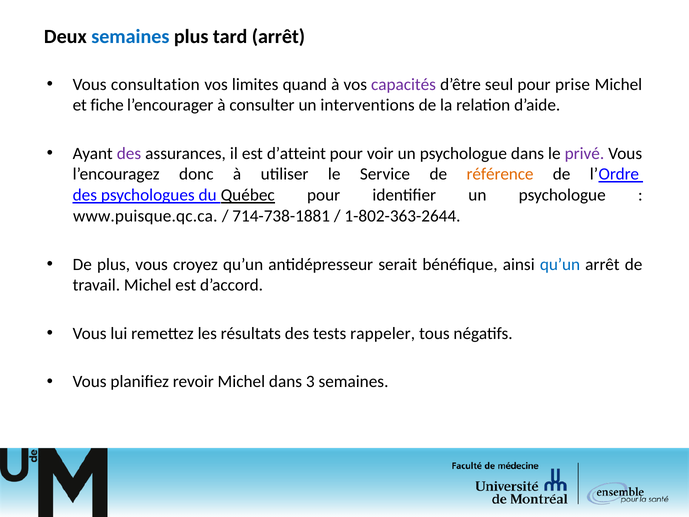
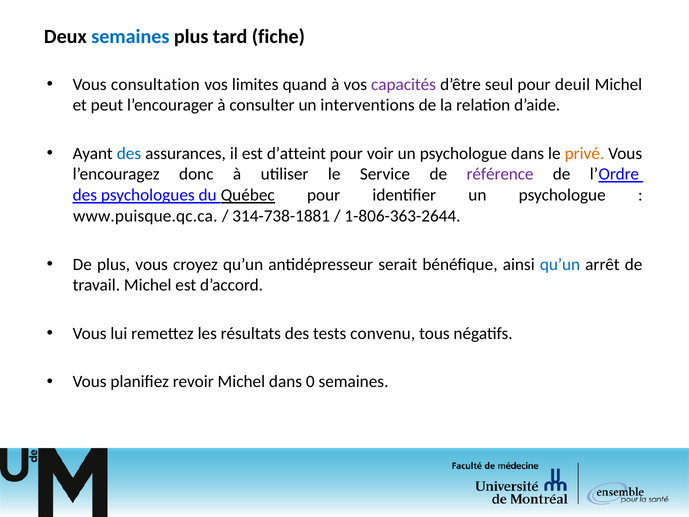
tard arrêt: arrêt -> fiche
prise: prise -> deuil
fiche: fiche -> peut
des at (129, 153) colour: purple -> blue
privé colour: purple -> orange
référence colour: orange -> purple
714-738-1881: 714-738-1881 -> 314-738-1881
1-802-363-2644: 1-802-363-2644 -> 1-806-363-2644
rappeler: rappeler -> convenu
3: 3 -> 0
